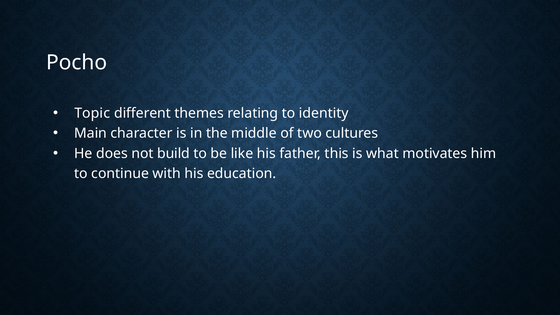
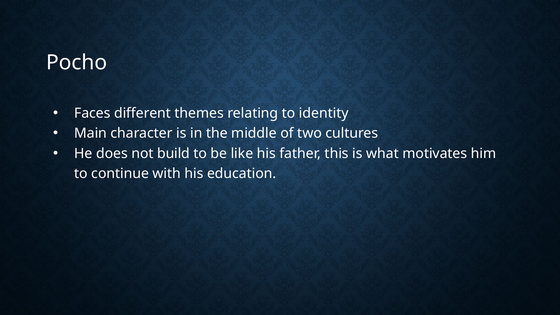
Topic: Topic -> Faces
